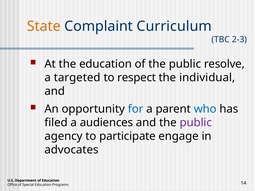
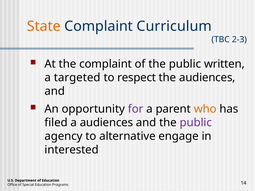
the education: education -> complaint
resolve: resolve -> written
the individual: individual -> audiences
for colour: blue -> purple
who colour: blue -> orange
participate: participate -> alternative
advocates: advocates -> interested
